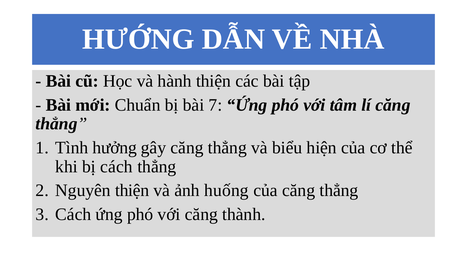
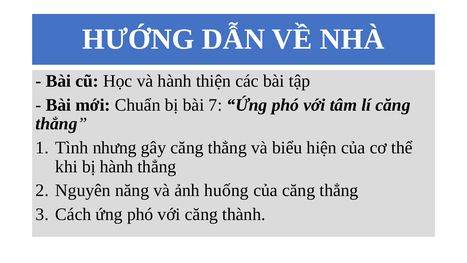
hưởng: hưởng -> nhưng
bị cách: cách -> hành
Nguyên thiện: thiện -> năng
